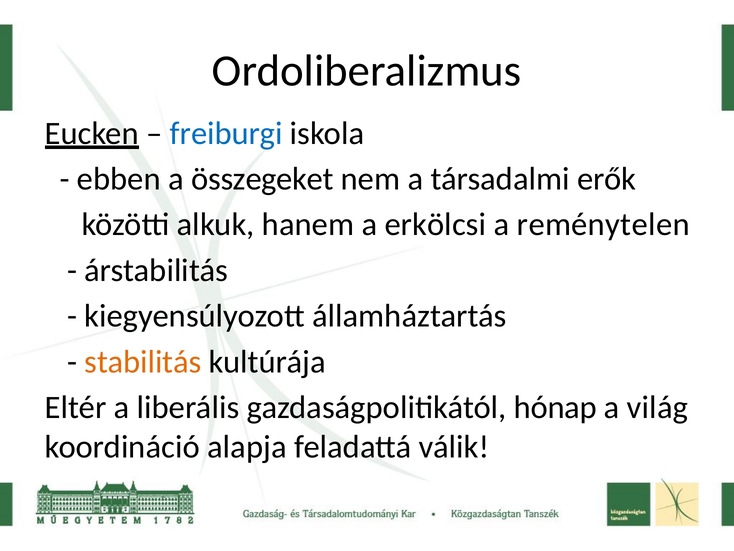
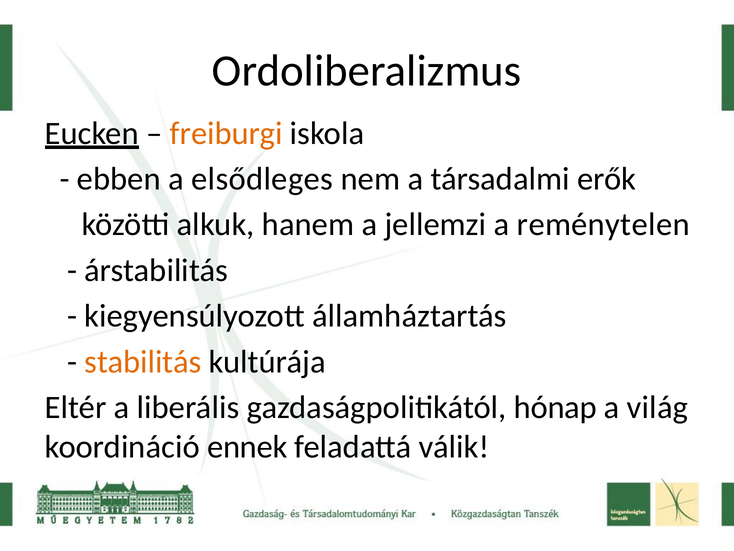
freiburgi colour: blue -> orange
összegeket: összegeket -> elsődleges
erkölcsi: erkölcsi -> jellemzi
alapja: alapja -> ennek
